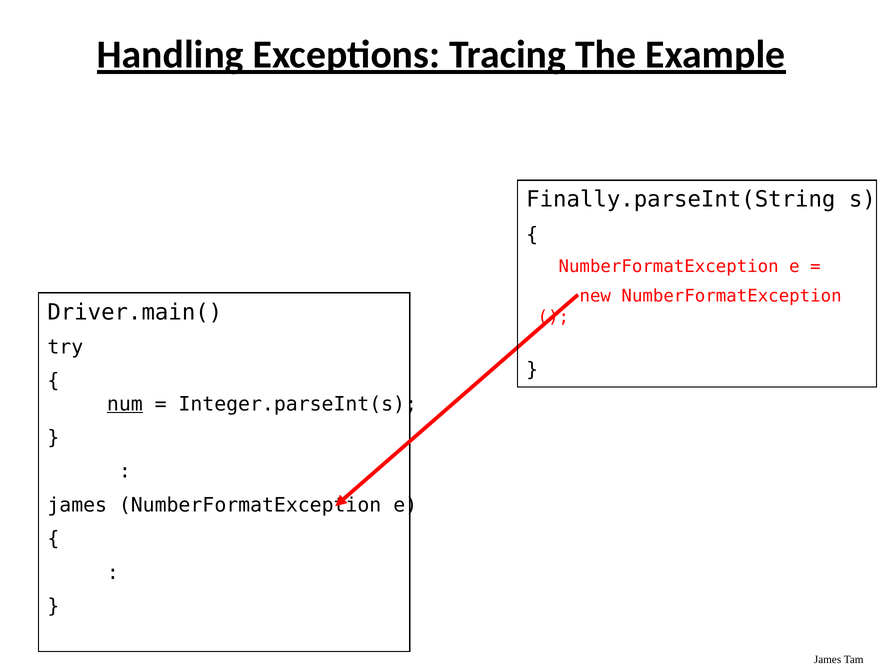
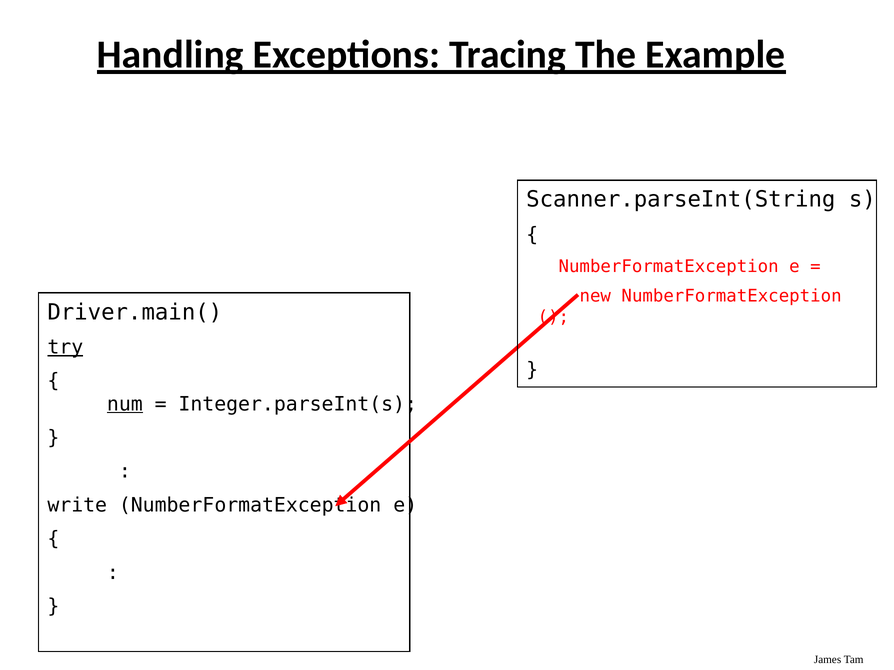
Finally.parseInt(String: Finally.parseInt(String -> Scanner.parseInt(String
try underline: none -> present
james at (77, 506): james -> write
